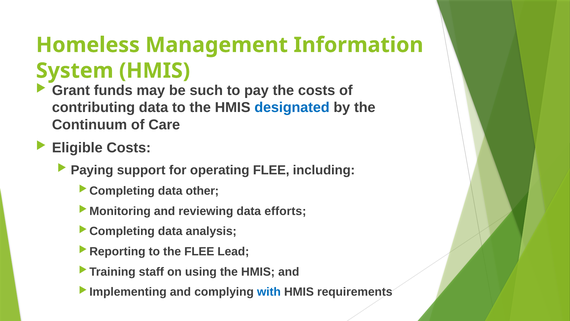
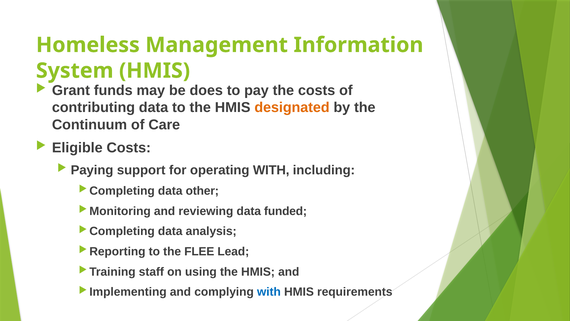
such: such -> does
designated colour: blue -> orange
operating FLEE: FLEE -> WITH
efforts: efforts -> funded
